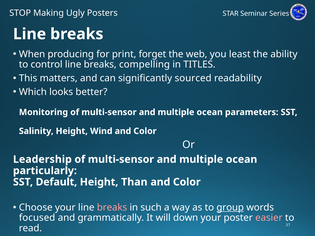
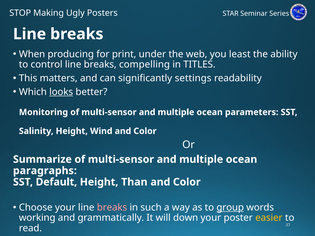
forget: forget -> under
sourced: sourced -> settings
looks underline: none -> present
Leadership: Leadership -> Summarize
particularly: particularly -> paragraphs
focused: focused -> working
easier colour: pink -> yellow
